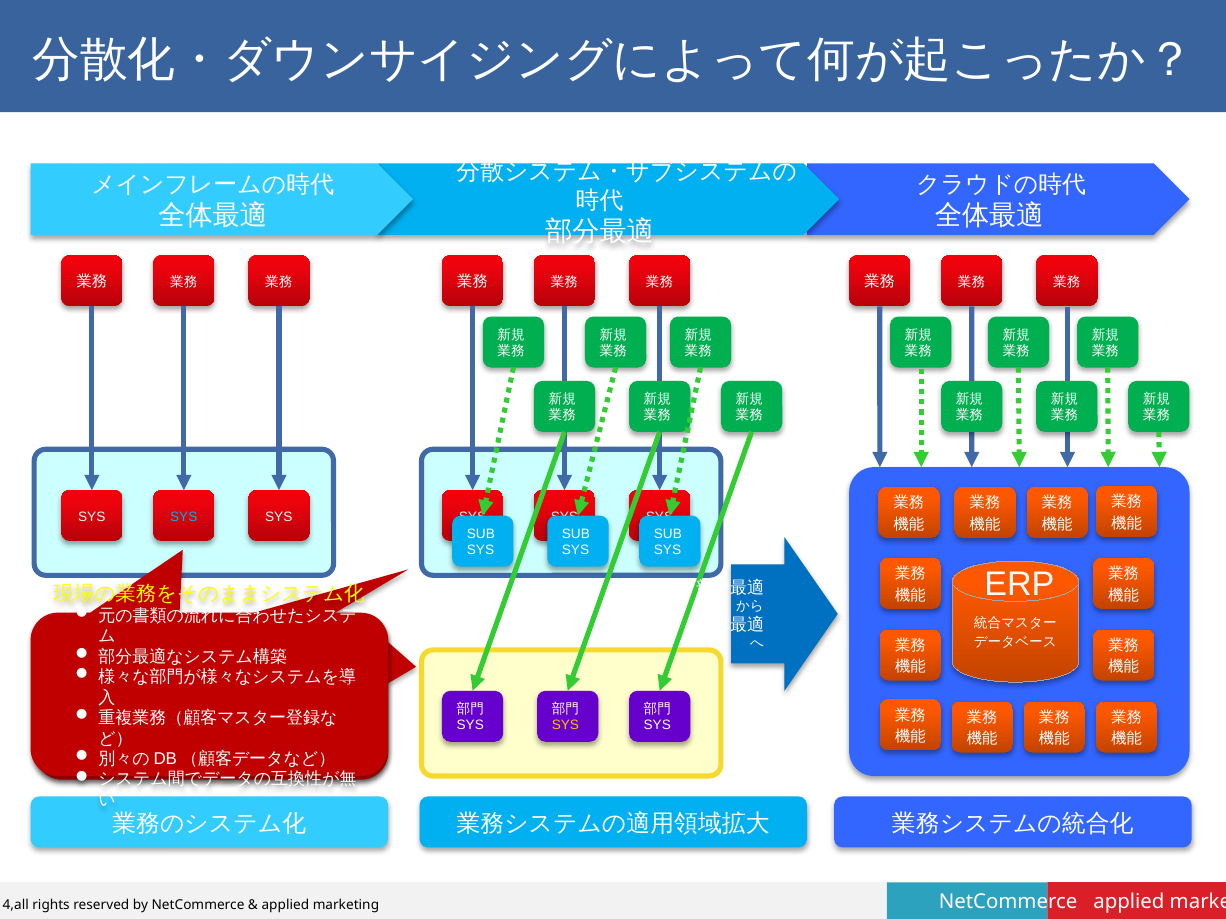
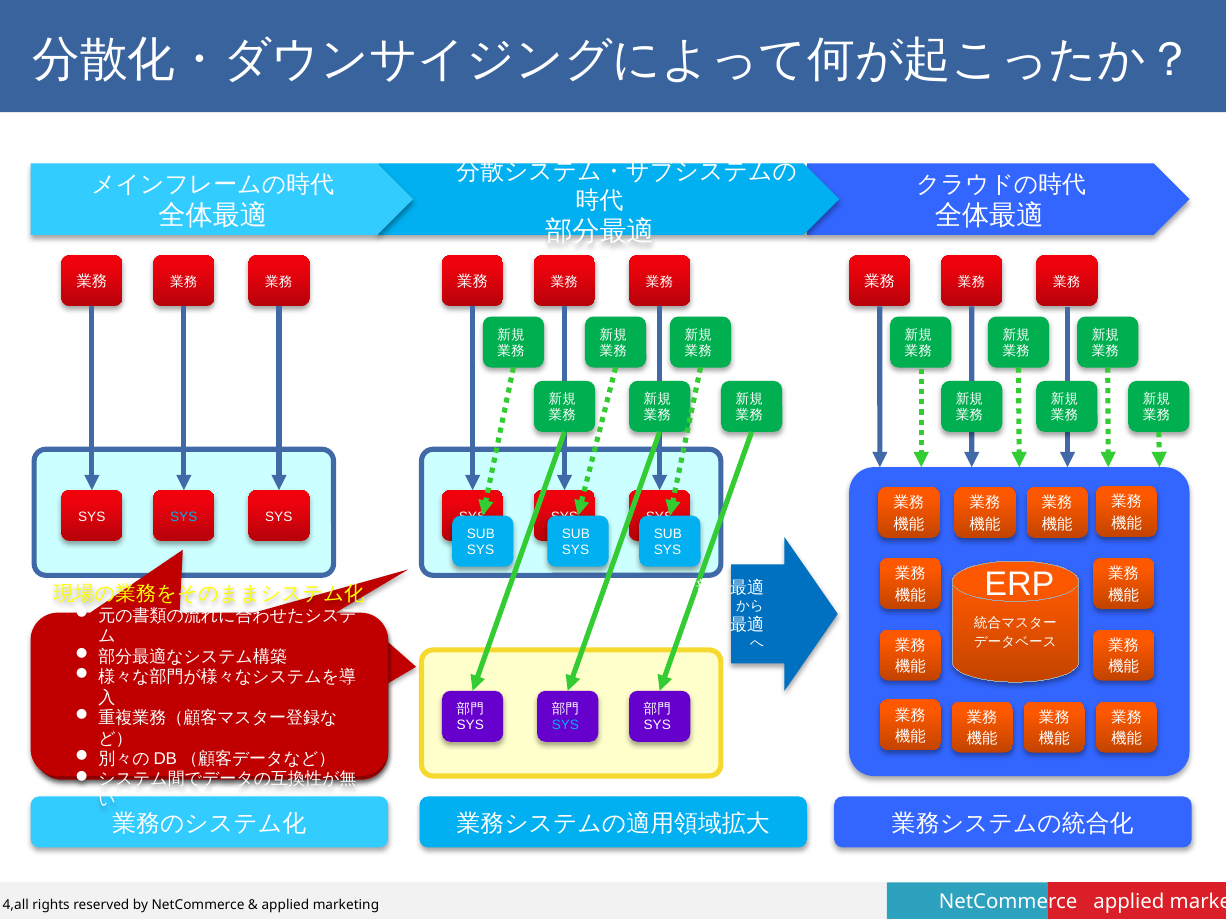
SYS at (565, 726) colour: yellow -> light blue
